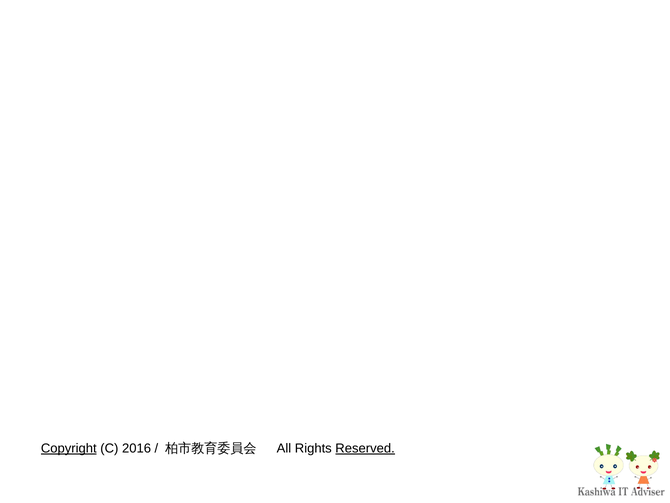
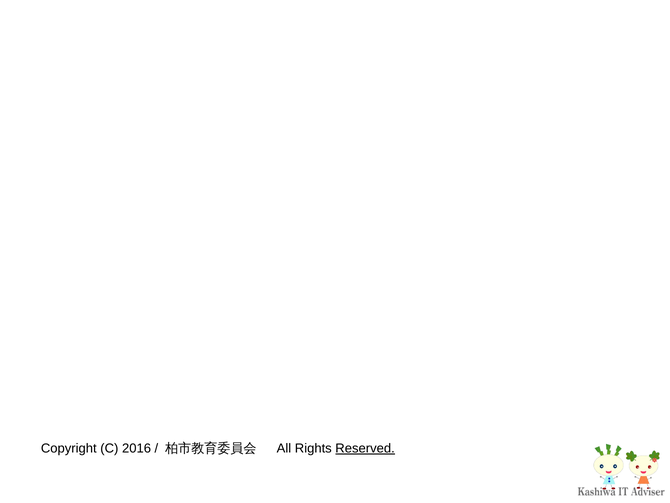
Copyright underline: present -> none
